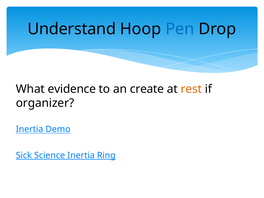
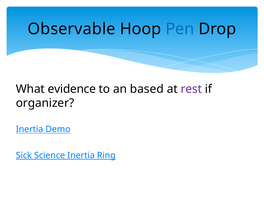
Understand: Understand -> Observable
create: create -> based
rest colour: orange -> purple
